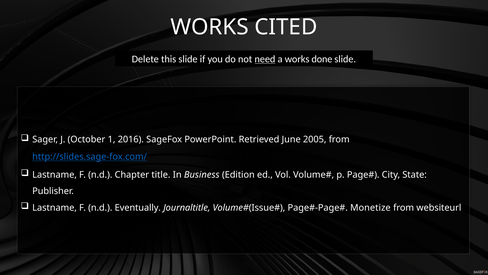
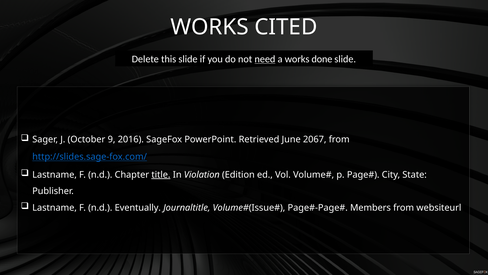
1: 1 -> 9
2005: 2005 -> 2067
title underline: none -> present
Business: Business -> Violation
Monetize: Monetize -> Members
